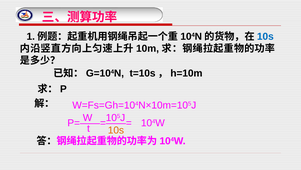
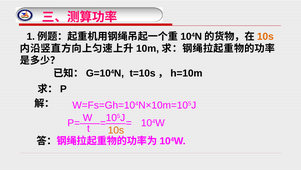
10s at (265, 36) colour: blue -> orange
